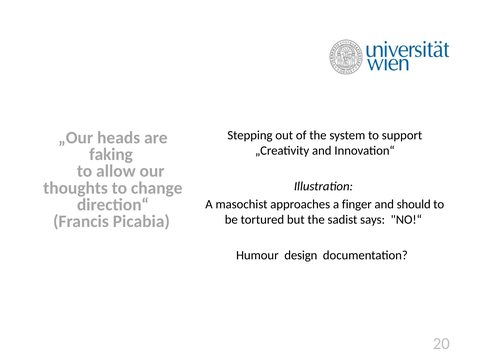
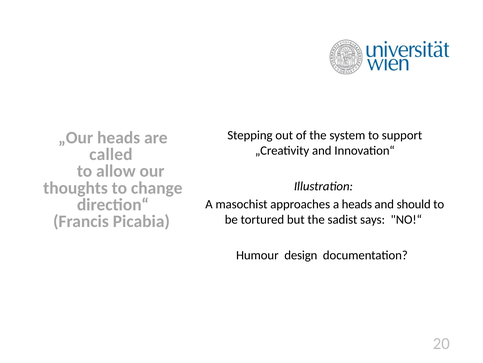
faking: faking -> called
a finger: finger -> heads
